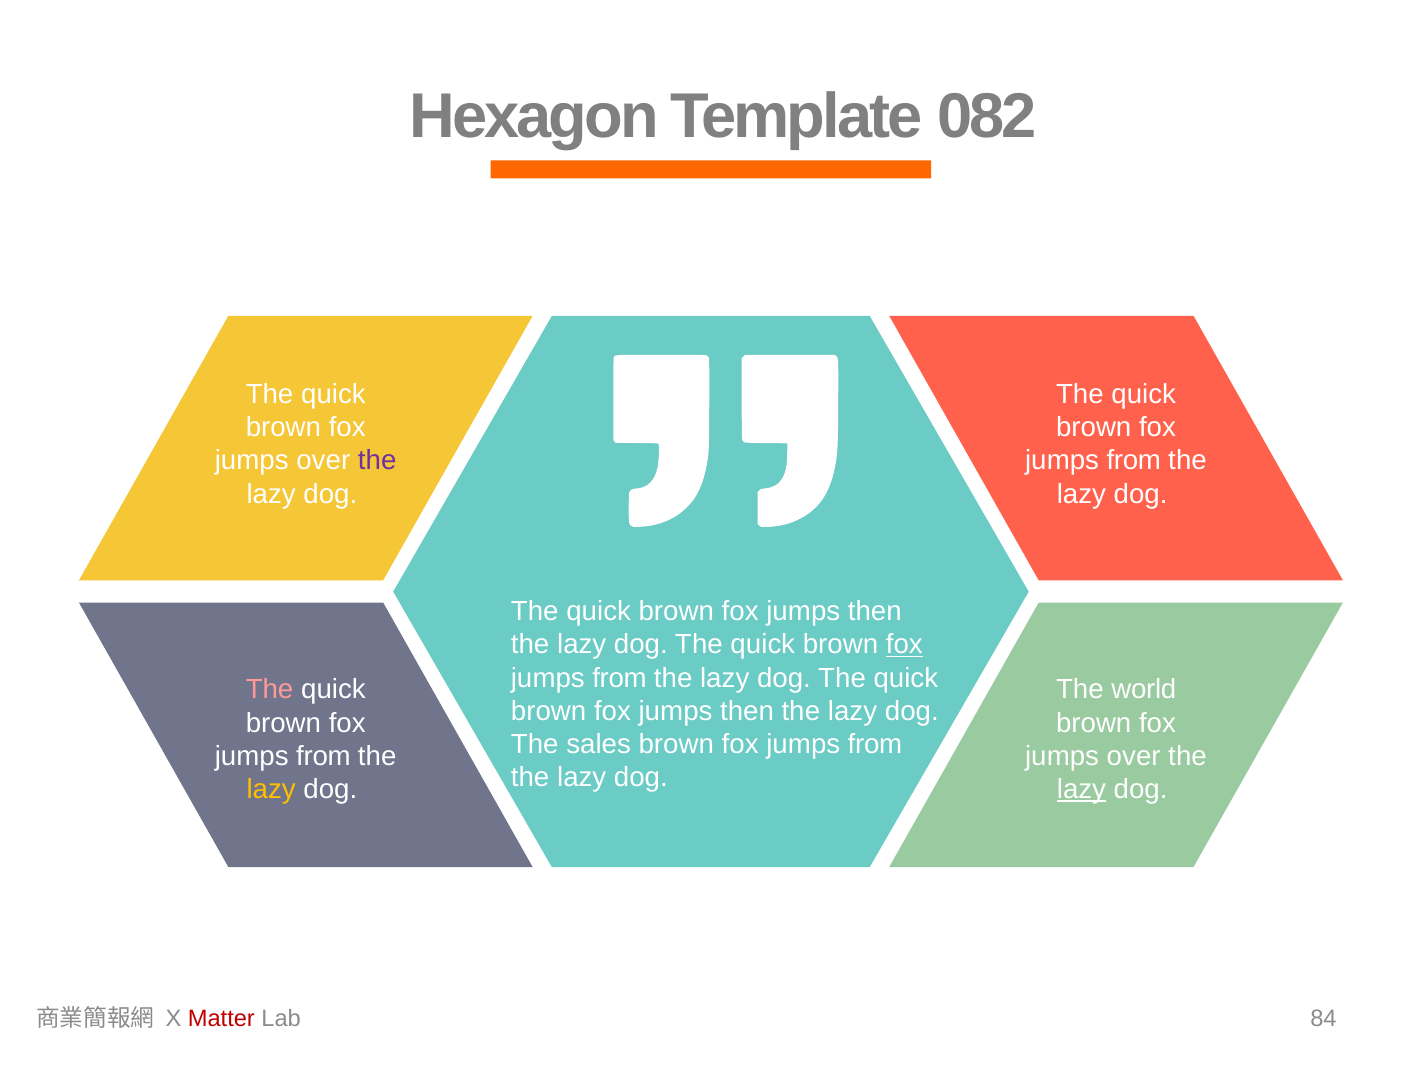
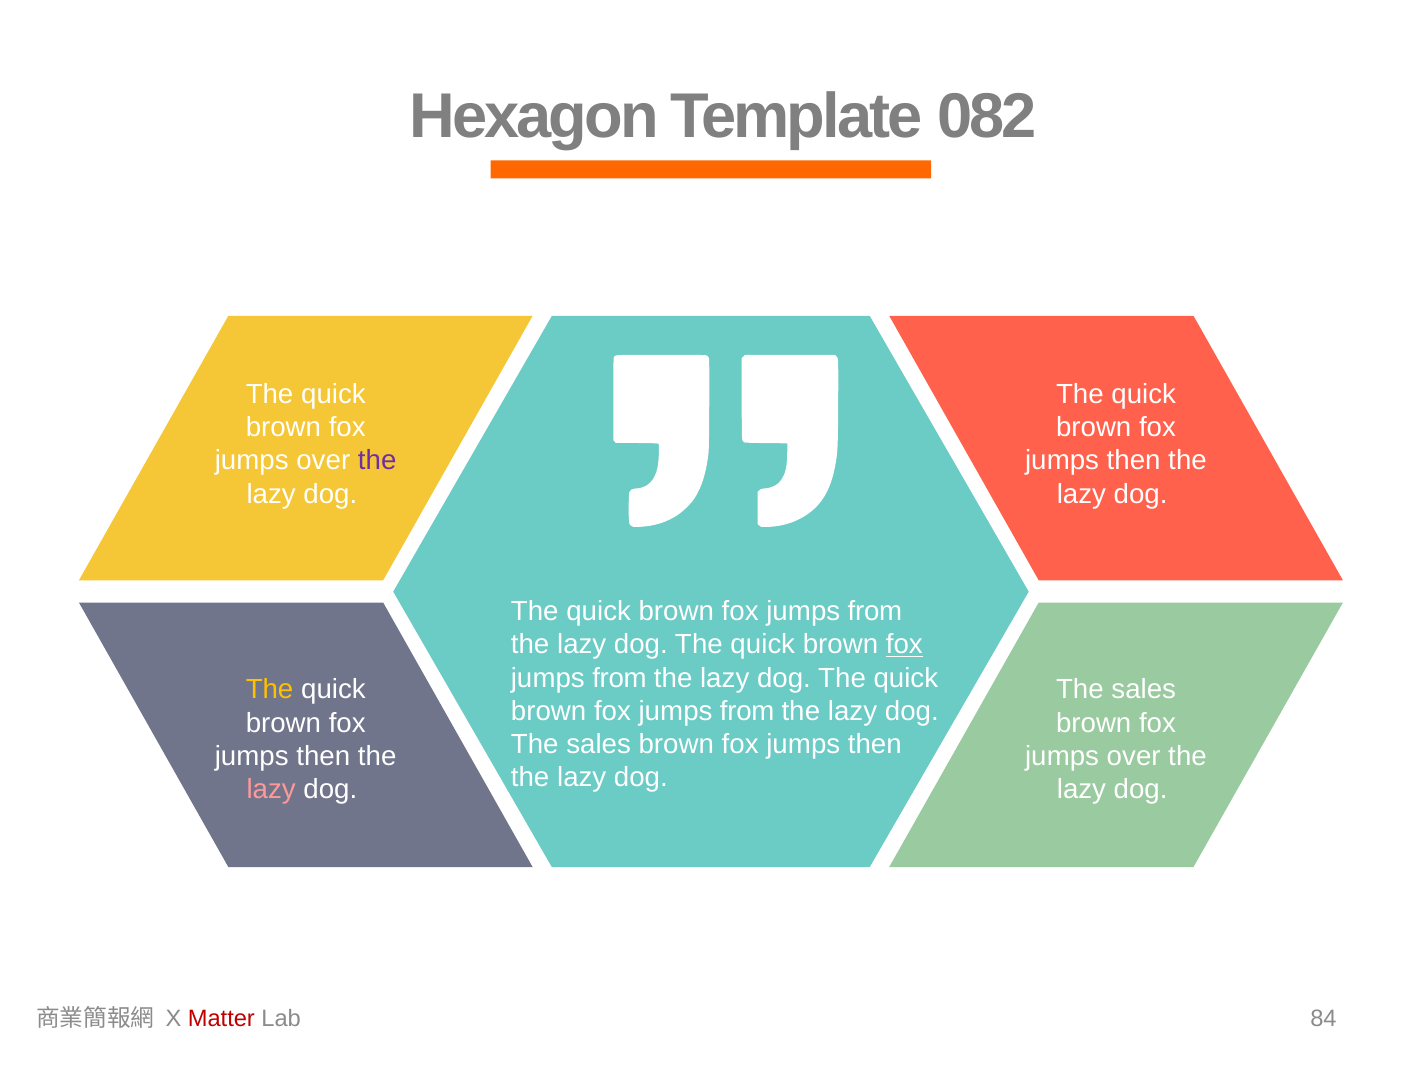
from at (1134, 461): from -> then
then at (875, 611): then -> from
The at (270, 689) colour: pink -> yellow
world at (1144, 689): world -> sales
then at (747, 711): then -> from
from at (875, 744): from -> then
from at (323, 756): from -> then
lazy at (271, 789) colour: yellow -> pink
lazy at (1081, 789) underline: present -> none
